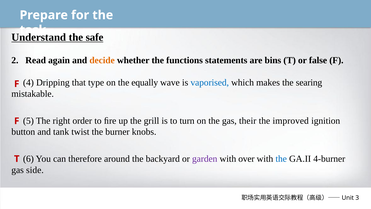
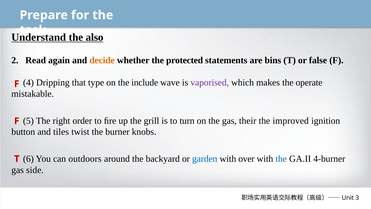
safe: safe -> also
functions: functions -> protected
equally: equally -> include
vaporised colour: blue -> purple
searing: searing -> operate
tank: tank -> tiles
therefore: therefore -> outdoors
garden colour: purple -> blue
